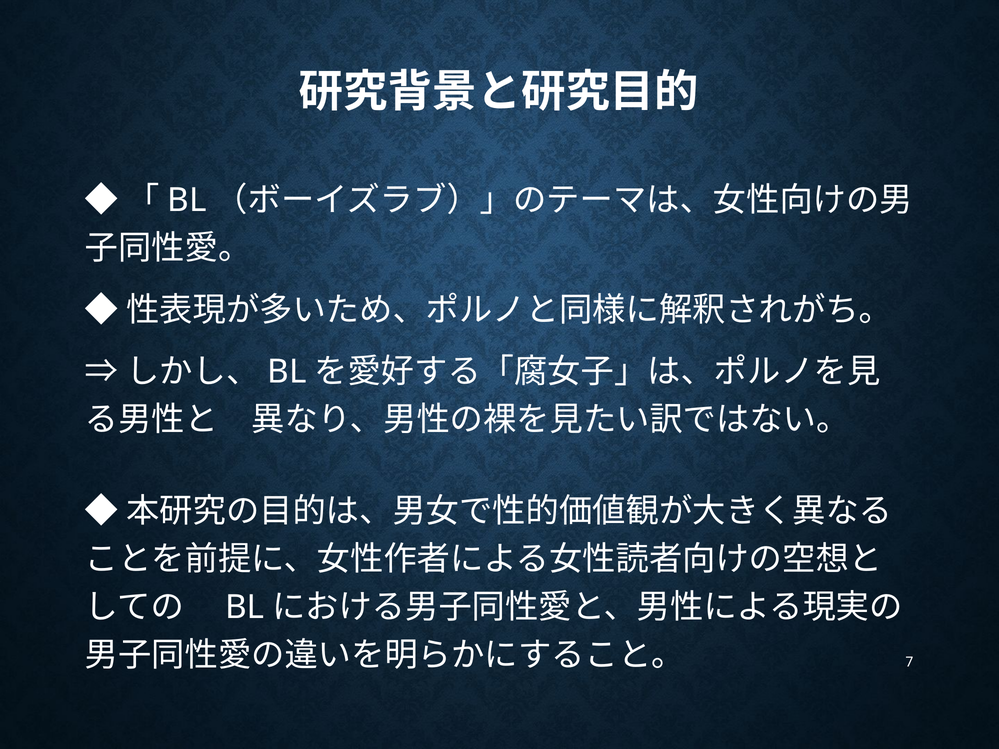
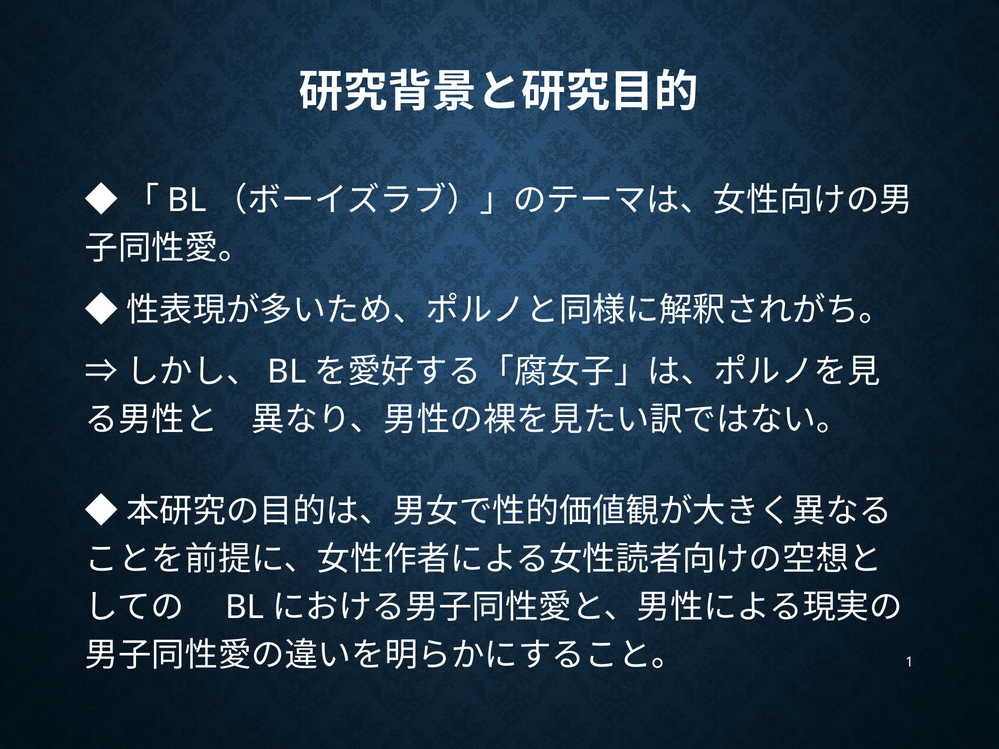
7: 7 -> 1
